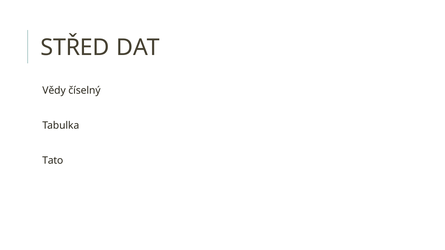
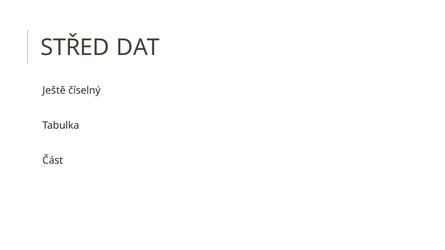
Vědy: Vědy -> Ještě
Tato: Tato -> Část
